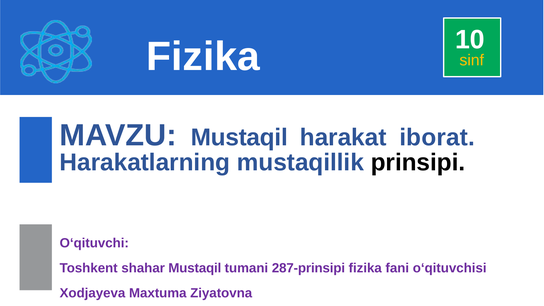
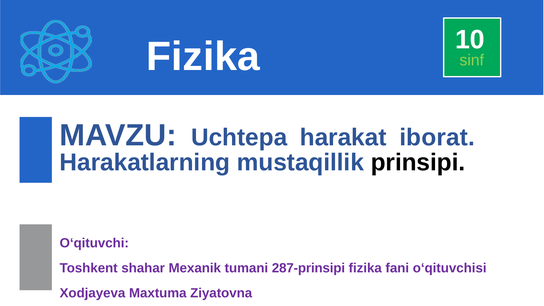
sinf colour: yellow -> light green
MAVZU Mustaqil: Mustaqil -> Uchtepa
shahar Mustaqil: Mustaqil -> Mexanik
